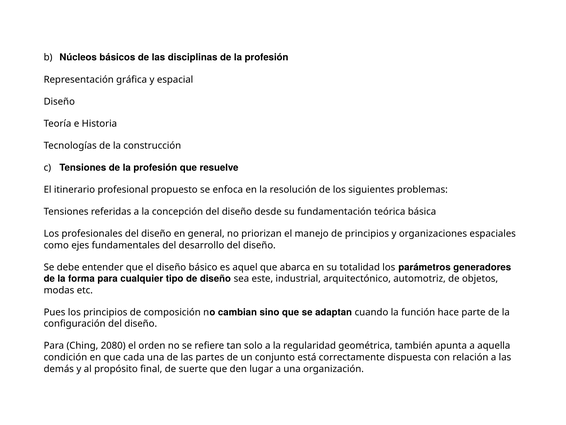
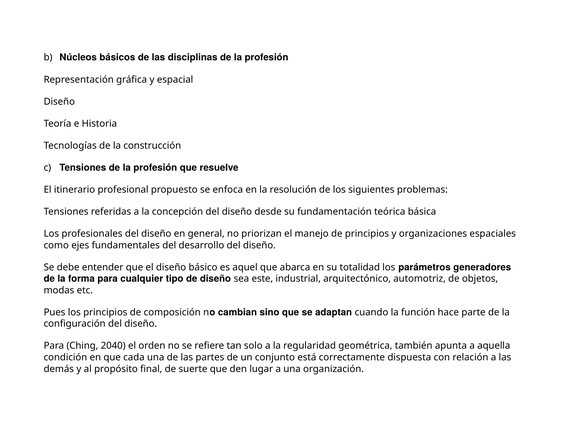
2080: 2080 -> 2040
